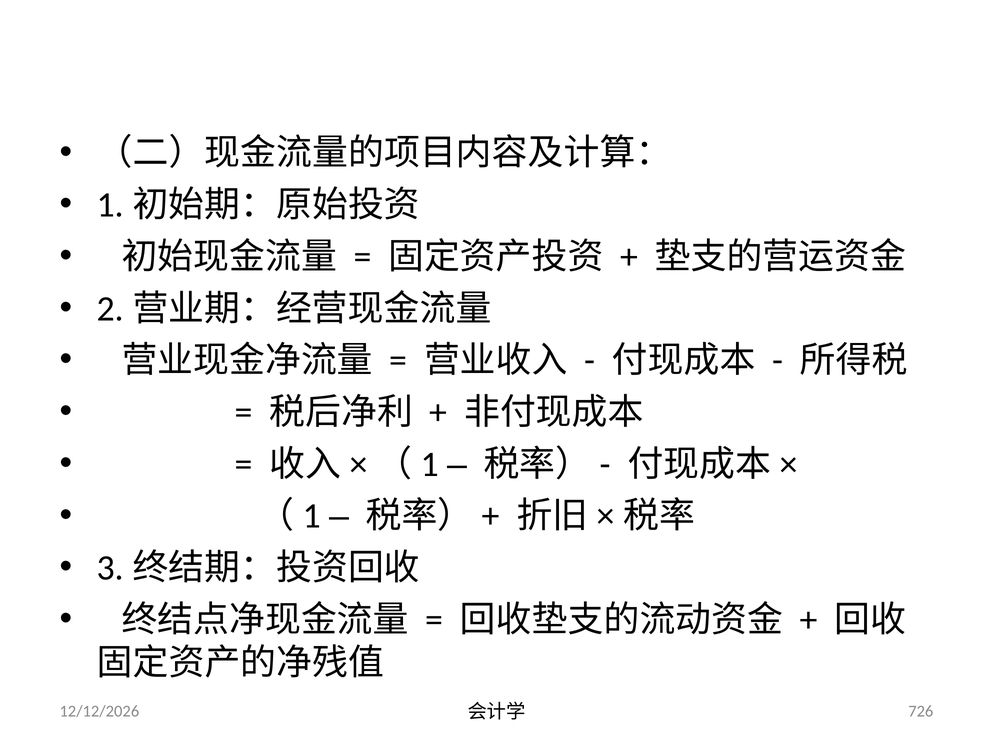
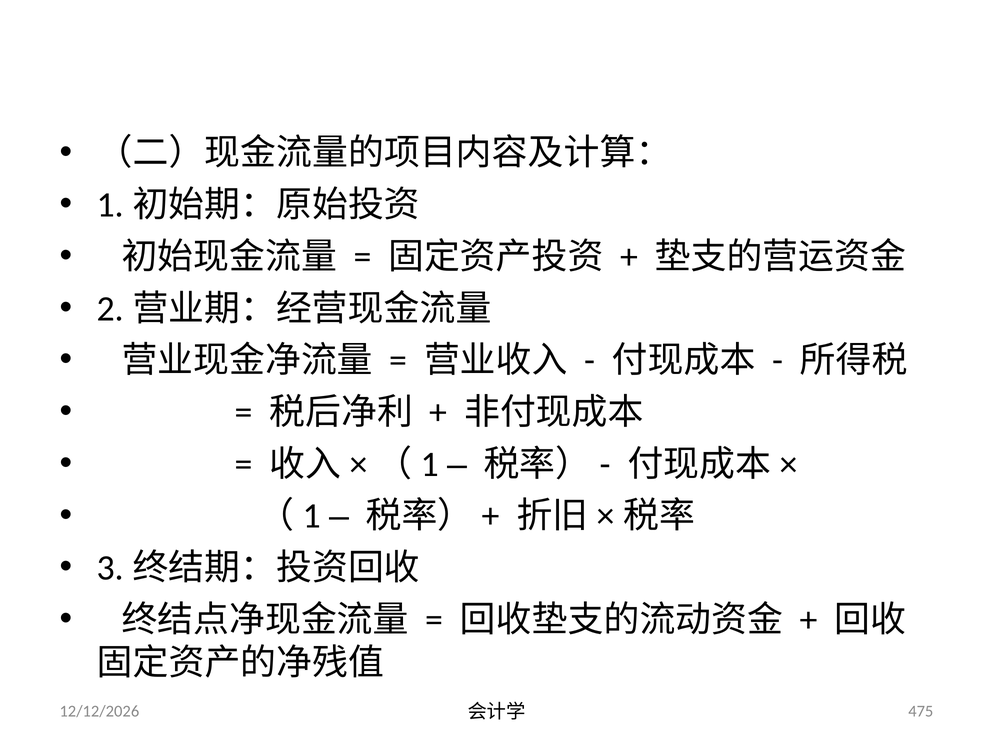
726: 726 -> 475
